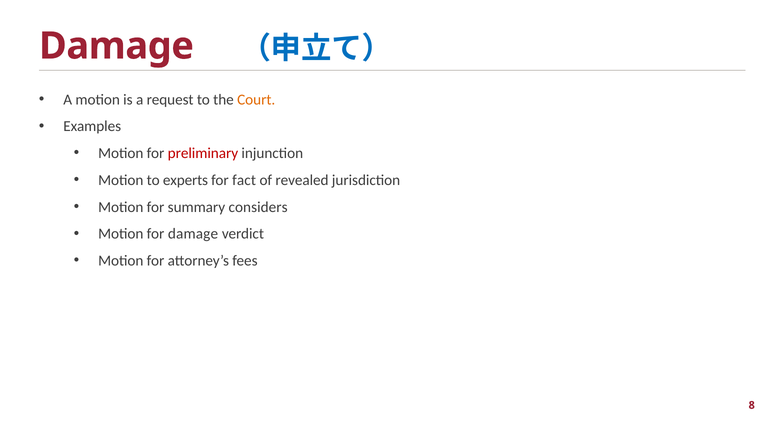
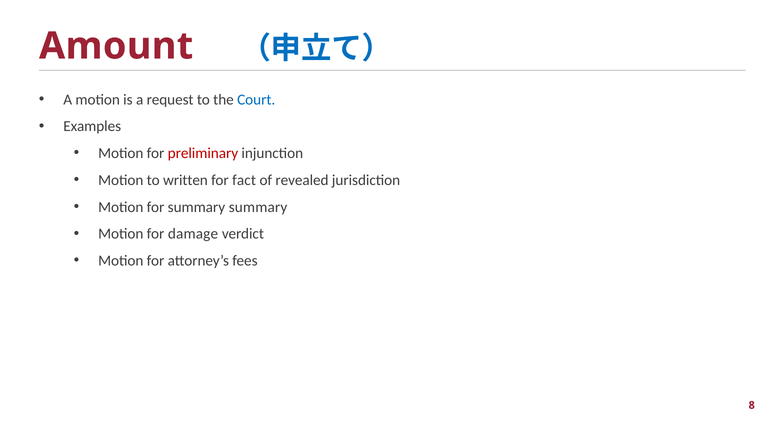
Damage at (116, 46): Damage -> Amount
Court colour: orange -> blue
experts: experts -> written
summary considers: considers -> summary
